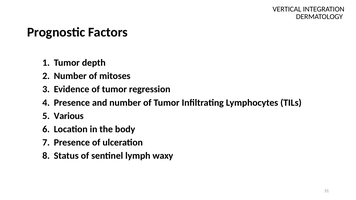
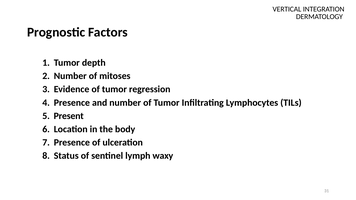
Various: Various -> Present
